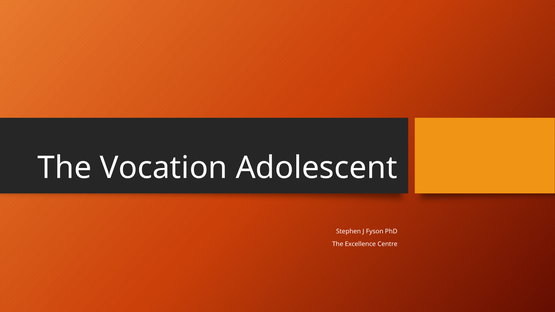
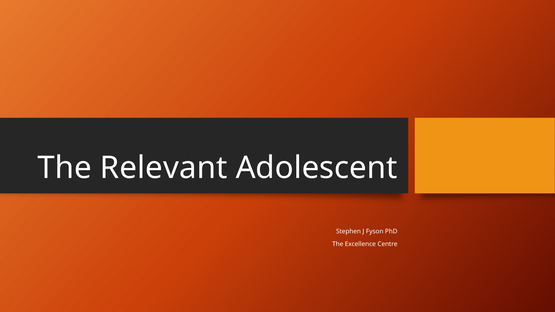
Vocation: Vocation -> Relevant
